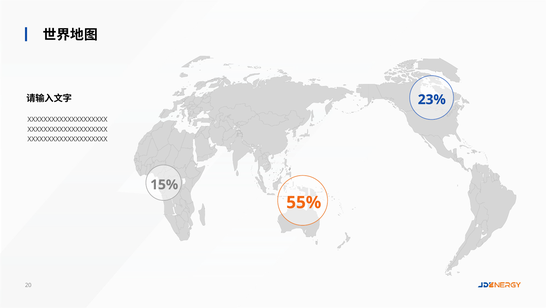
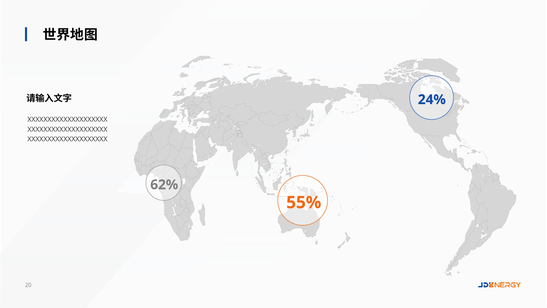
23%: 23% -> 24%
15%: 15% -> 62%
